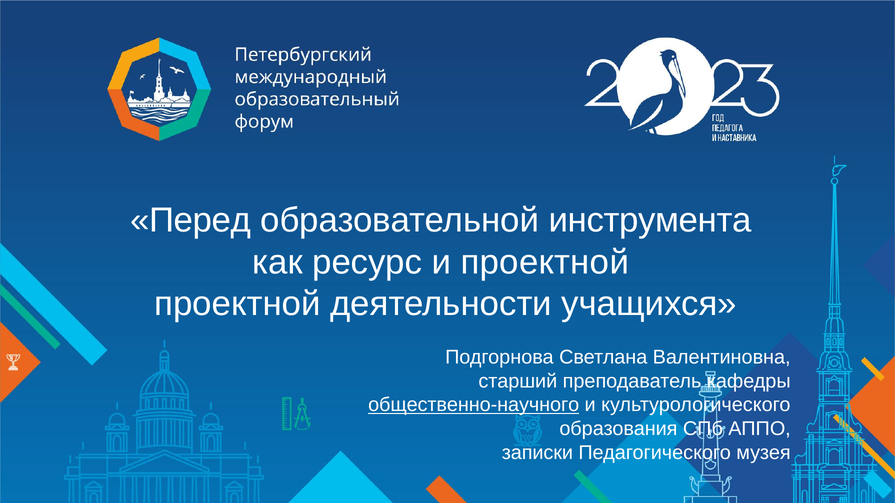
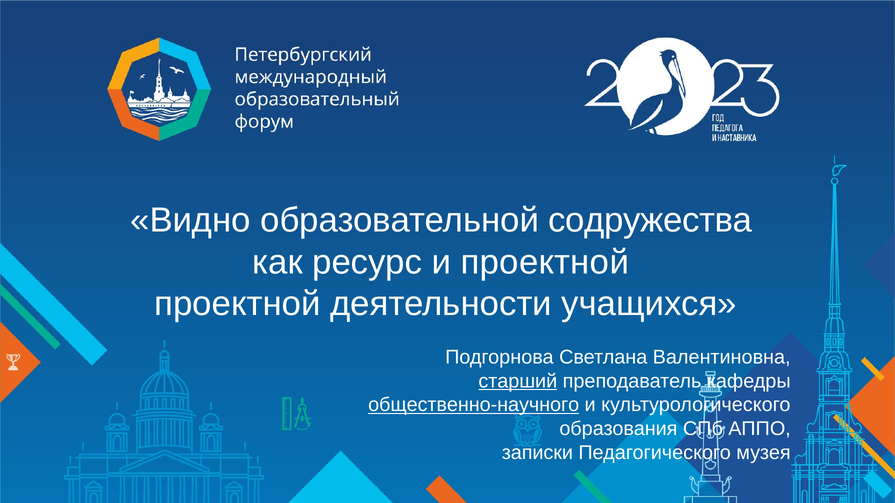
Перед: Перед -> Видно
инструмента: инструмента -> содружества
старший underline: none -> present
